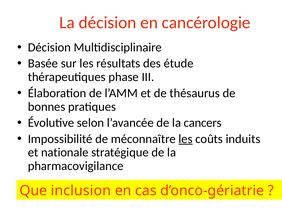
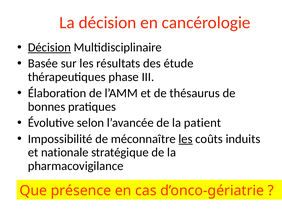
Décision at (49, 47) underline: none -> present
cancers: cancers -> patient
inclusion: inclusion -> présence
